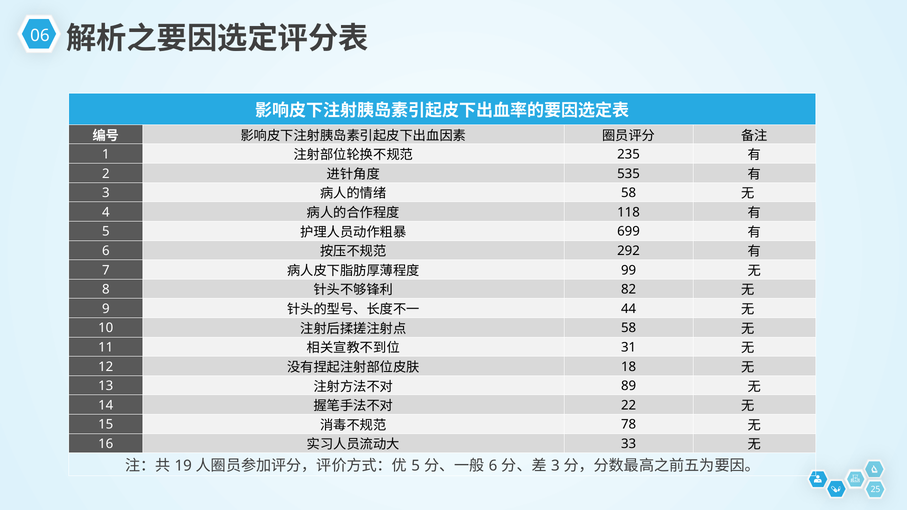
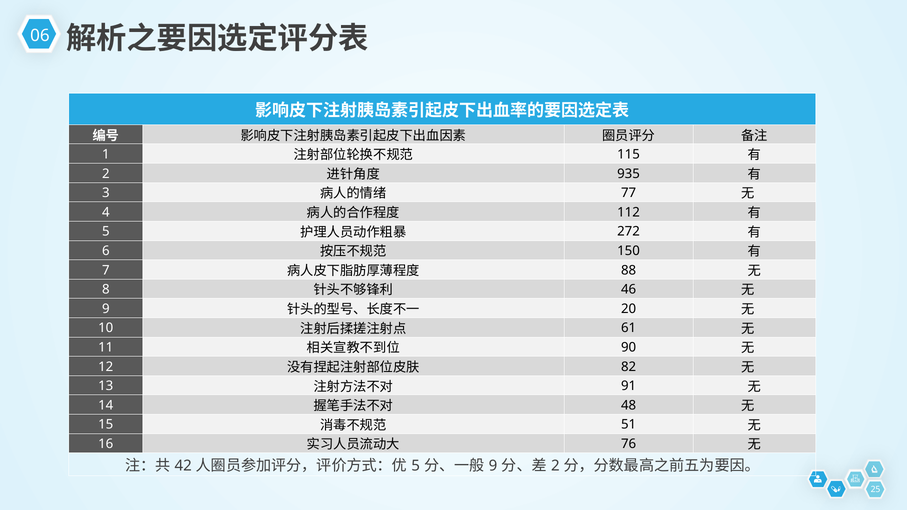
235: 235 -> 115
535: 535 -> 935
58 at (629, 193): 58 -> 77
118: 118 -> 112
699: 699 -> 272
292: 292 -> 150
99: 99 -> 88
82: 82 -> 46
44: 44 -> 20
58 at (629, 328): 58 -> 61
31: 31 -> 90
18: 18 -> 82
89: 89 -> 91
22: 22 -> 48
78: 78 -> 51
33: 33 -> 76
19: 19 -> 42
6 at (493, 466): 6 -> 9
3 at (555, 466): 3 -> 2
